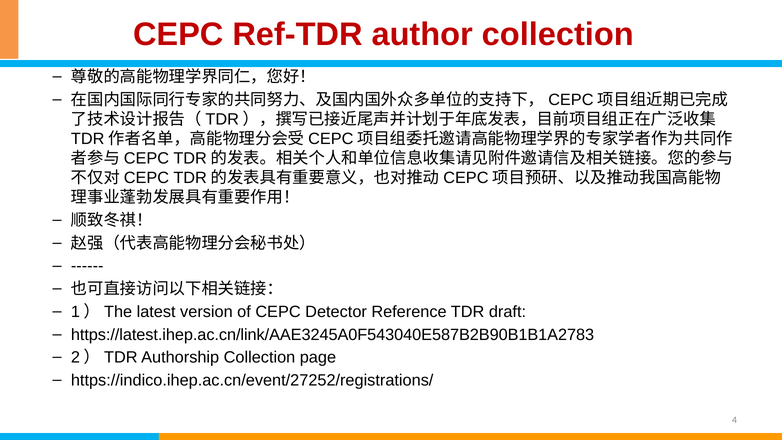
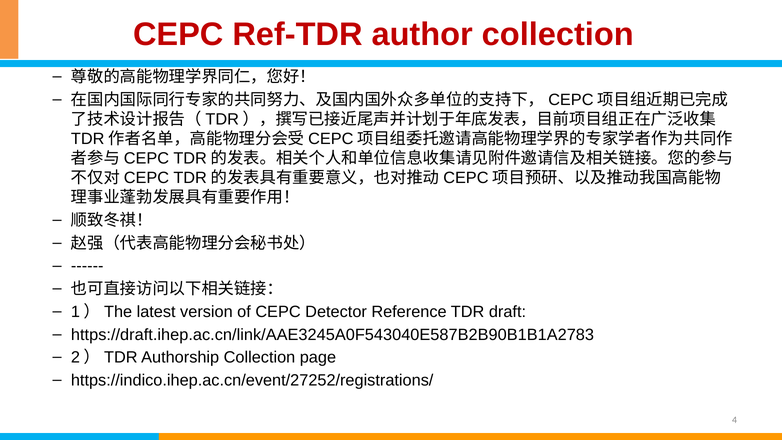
https://latest.ihep.ac.cn/link/AAE3245A0F543040E587B2B90B1B1A2783: https://latest.ihep.ac.cn/link/AAE3245A0F543040E587B2B90B1B1A2783 -> https://draft.ihep.ac.cn/link/AAE3245A0F543040E587B2B90B1B1A2783
